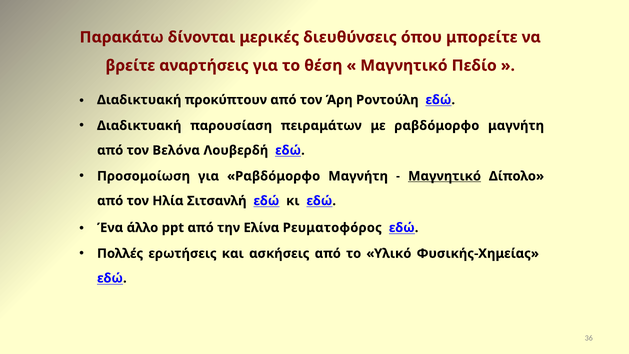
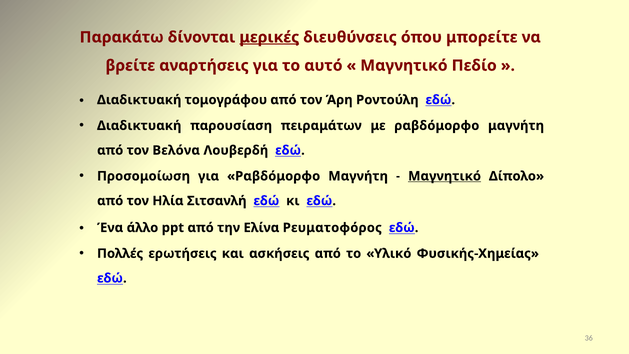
μερικές underline: none -> present
θέση: θέση -> αυτό
προκύπτουν: προκύπτουν -> τομογράφου
